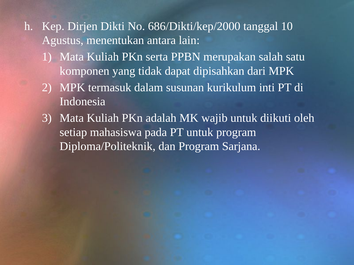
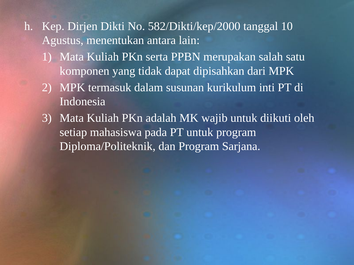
686/Dikti/kep/2000: 686/Dikti/kep/2000 -> 582/Dikti/kep/2000
